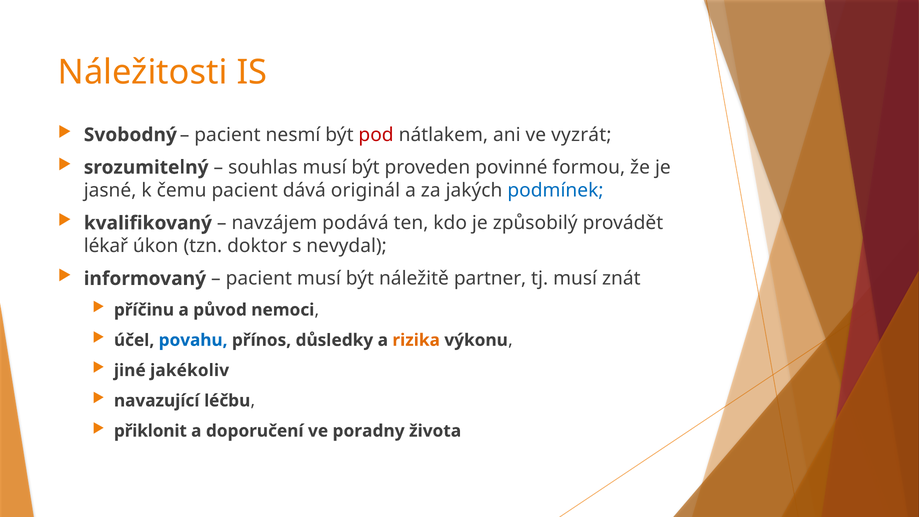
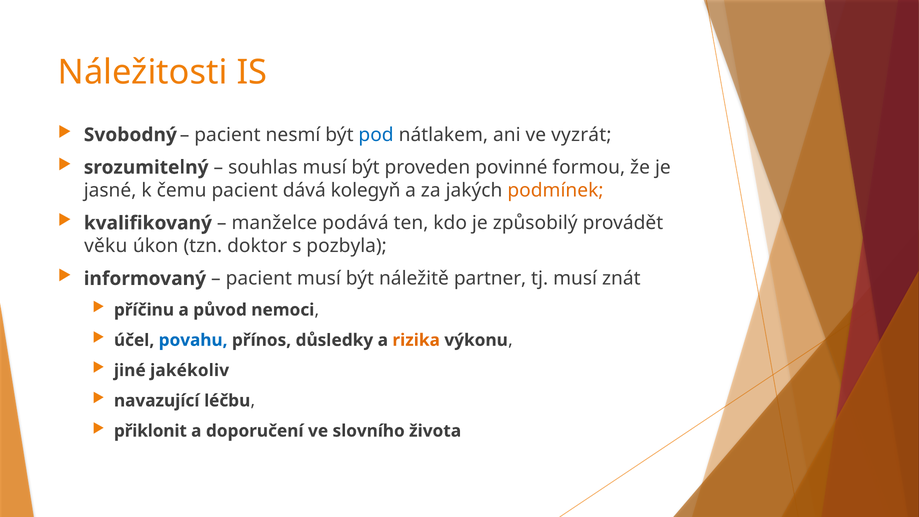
pod colour: red -> blue
originál: originál -> kolegyň
podmínek colour: blue -> orange
navzájem: navzájem -> manželce
lékař: lékař -> věku
nevydal: nevydal -> pozbyla
poradny: poradny -> slovního
